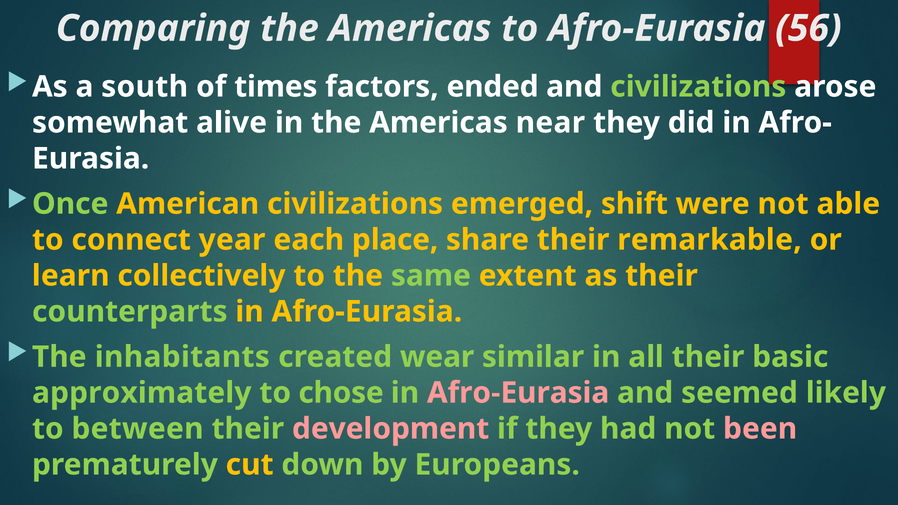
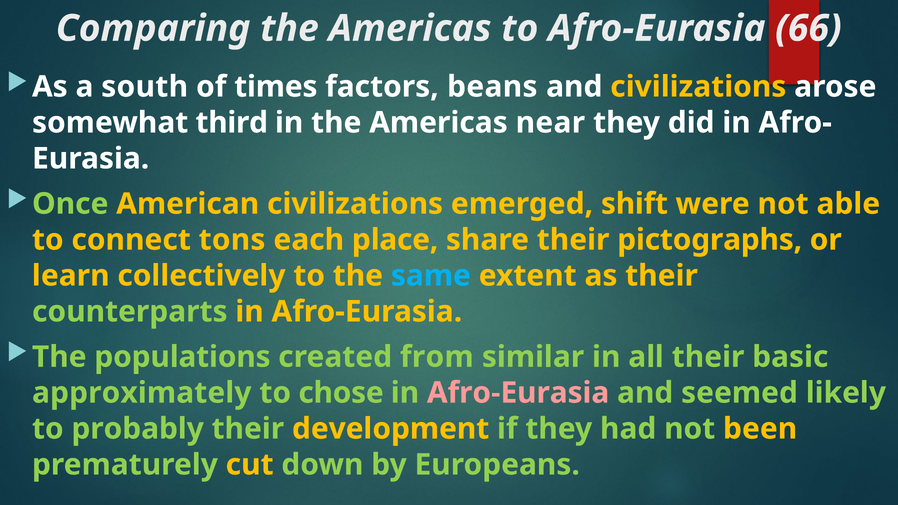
56: 56 -> 66
ended: ended -> beans
civilizations at (698, 87) colour: light green -> yellow
alive: alive -> third
year: year -> tons
remarkable: remarkable -> pictographs
same colour: light green -> light blue
inhabitants: inhabitants -> populations
wear: wear -> from
between: between -> probably
development colour: pink -> yellow
been colour: pink -> yellow
